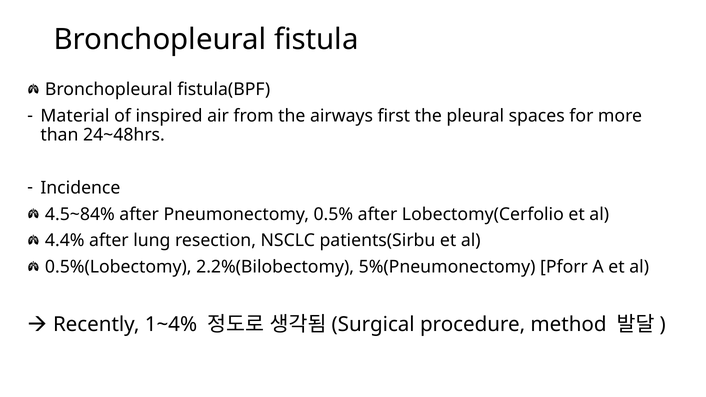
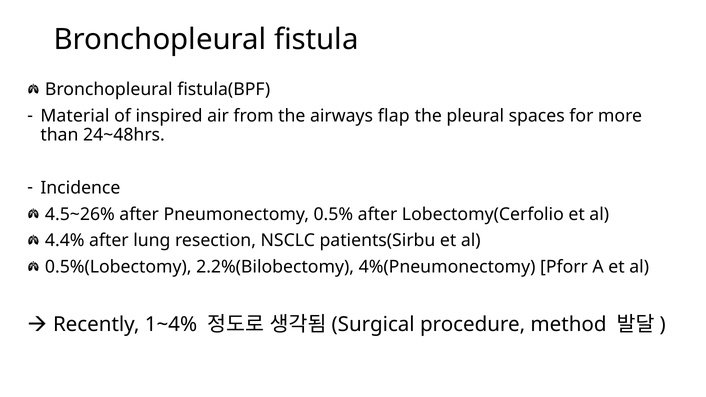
first: first -> flap
4.5~84%: 4.5~84% -> 4.5~26%
5%(Pneumonectomy: 5%(Pneumonectomy -> 4%(Pneumonectomy
